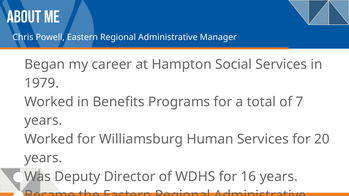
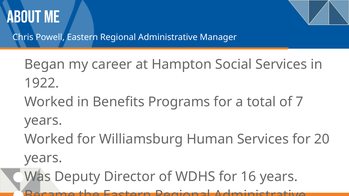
1979: 1979 -> 1922
